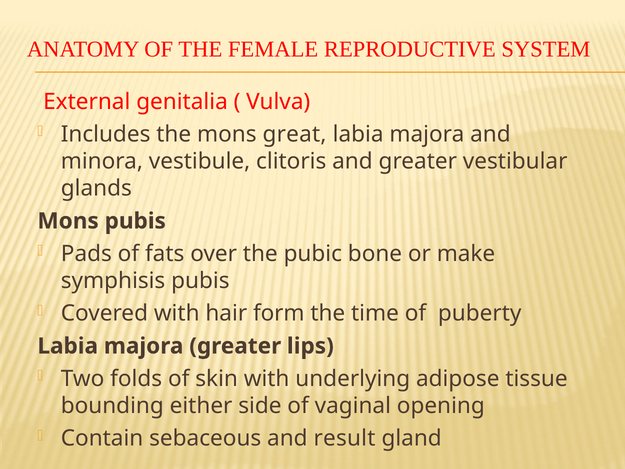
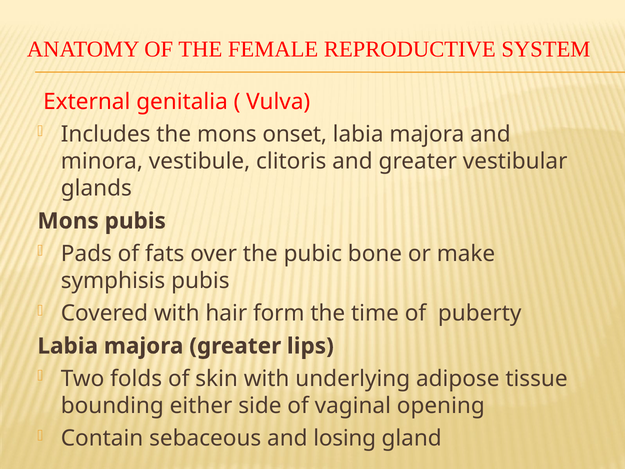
great: great -> onset
result: result -> losing
